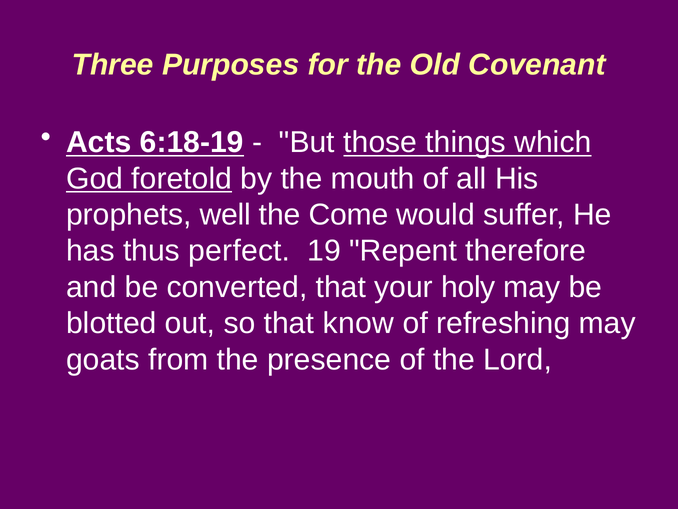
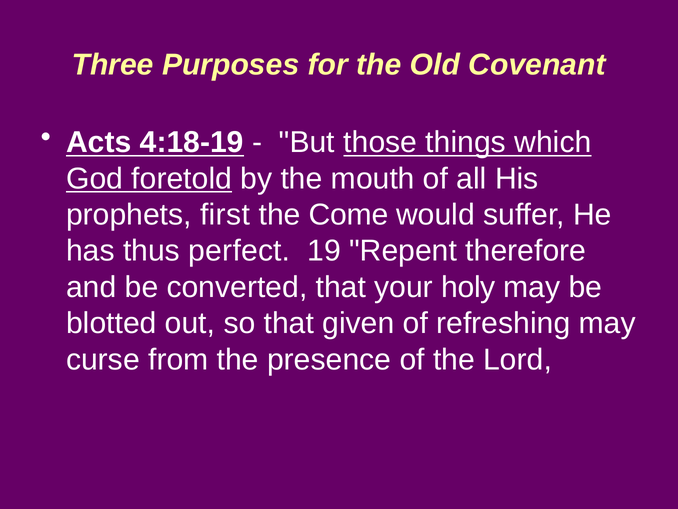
6:18-19: 6:18-19 -> 4:18-19
well: well -> first
know: know -> given
goats: goats -> curse
